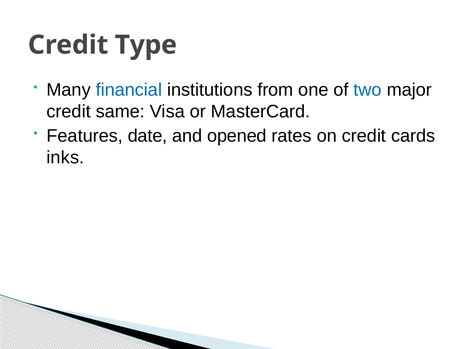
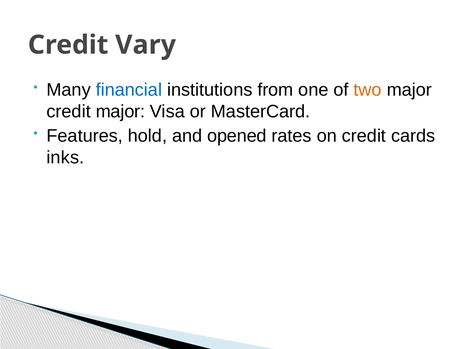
Type: Type -> Vary
two colour: blue -> orange
credit same: same -> major
date: date -> hold
